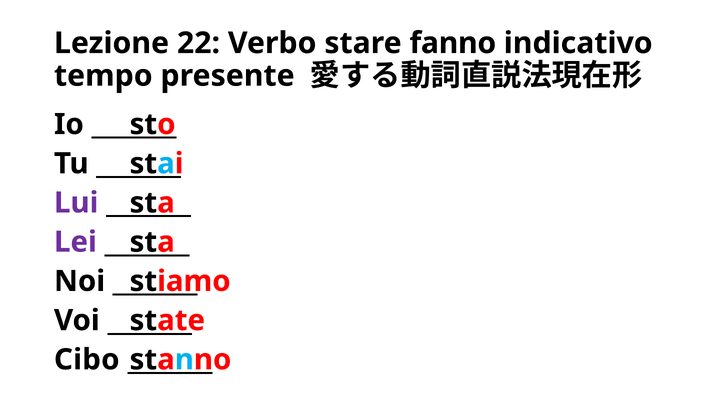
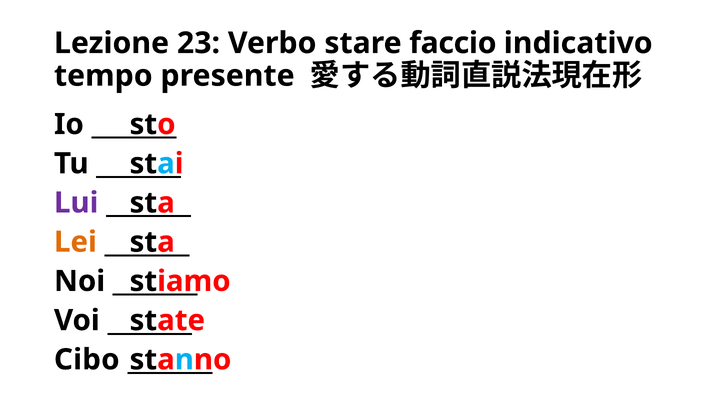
22: 22 -> 23
fanno: fanno -> faccio
Lei colour: purple -> orange
